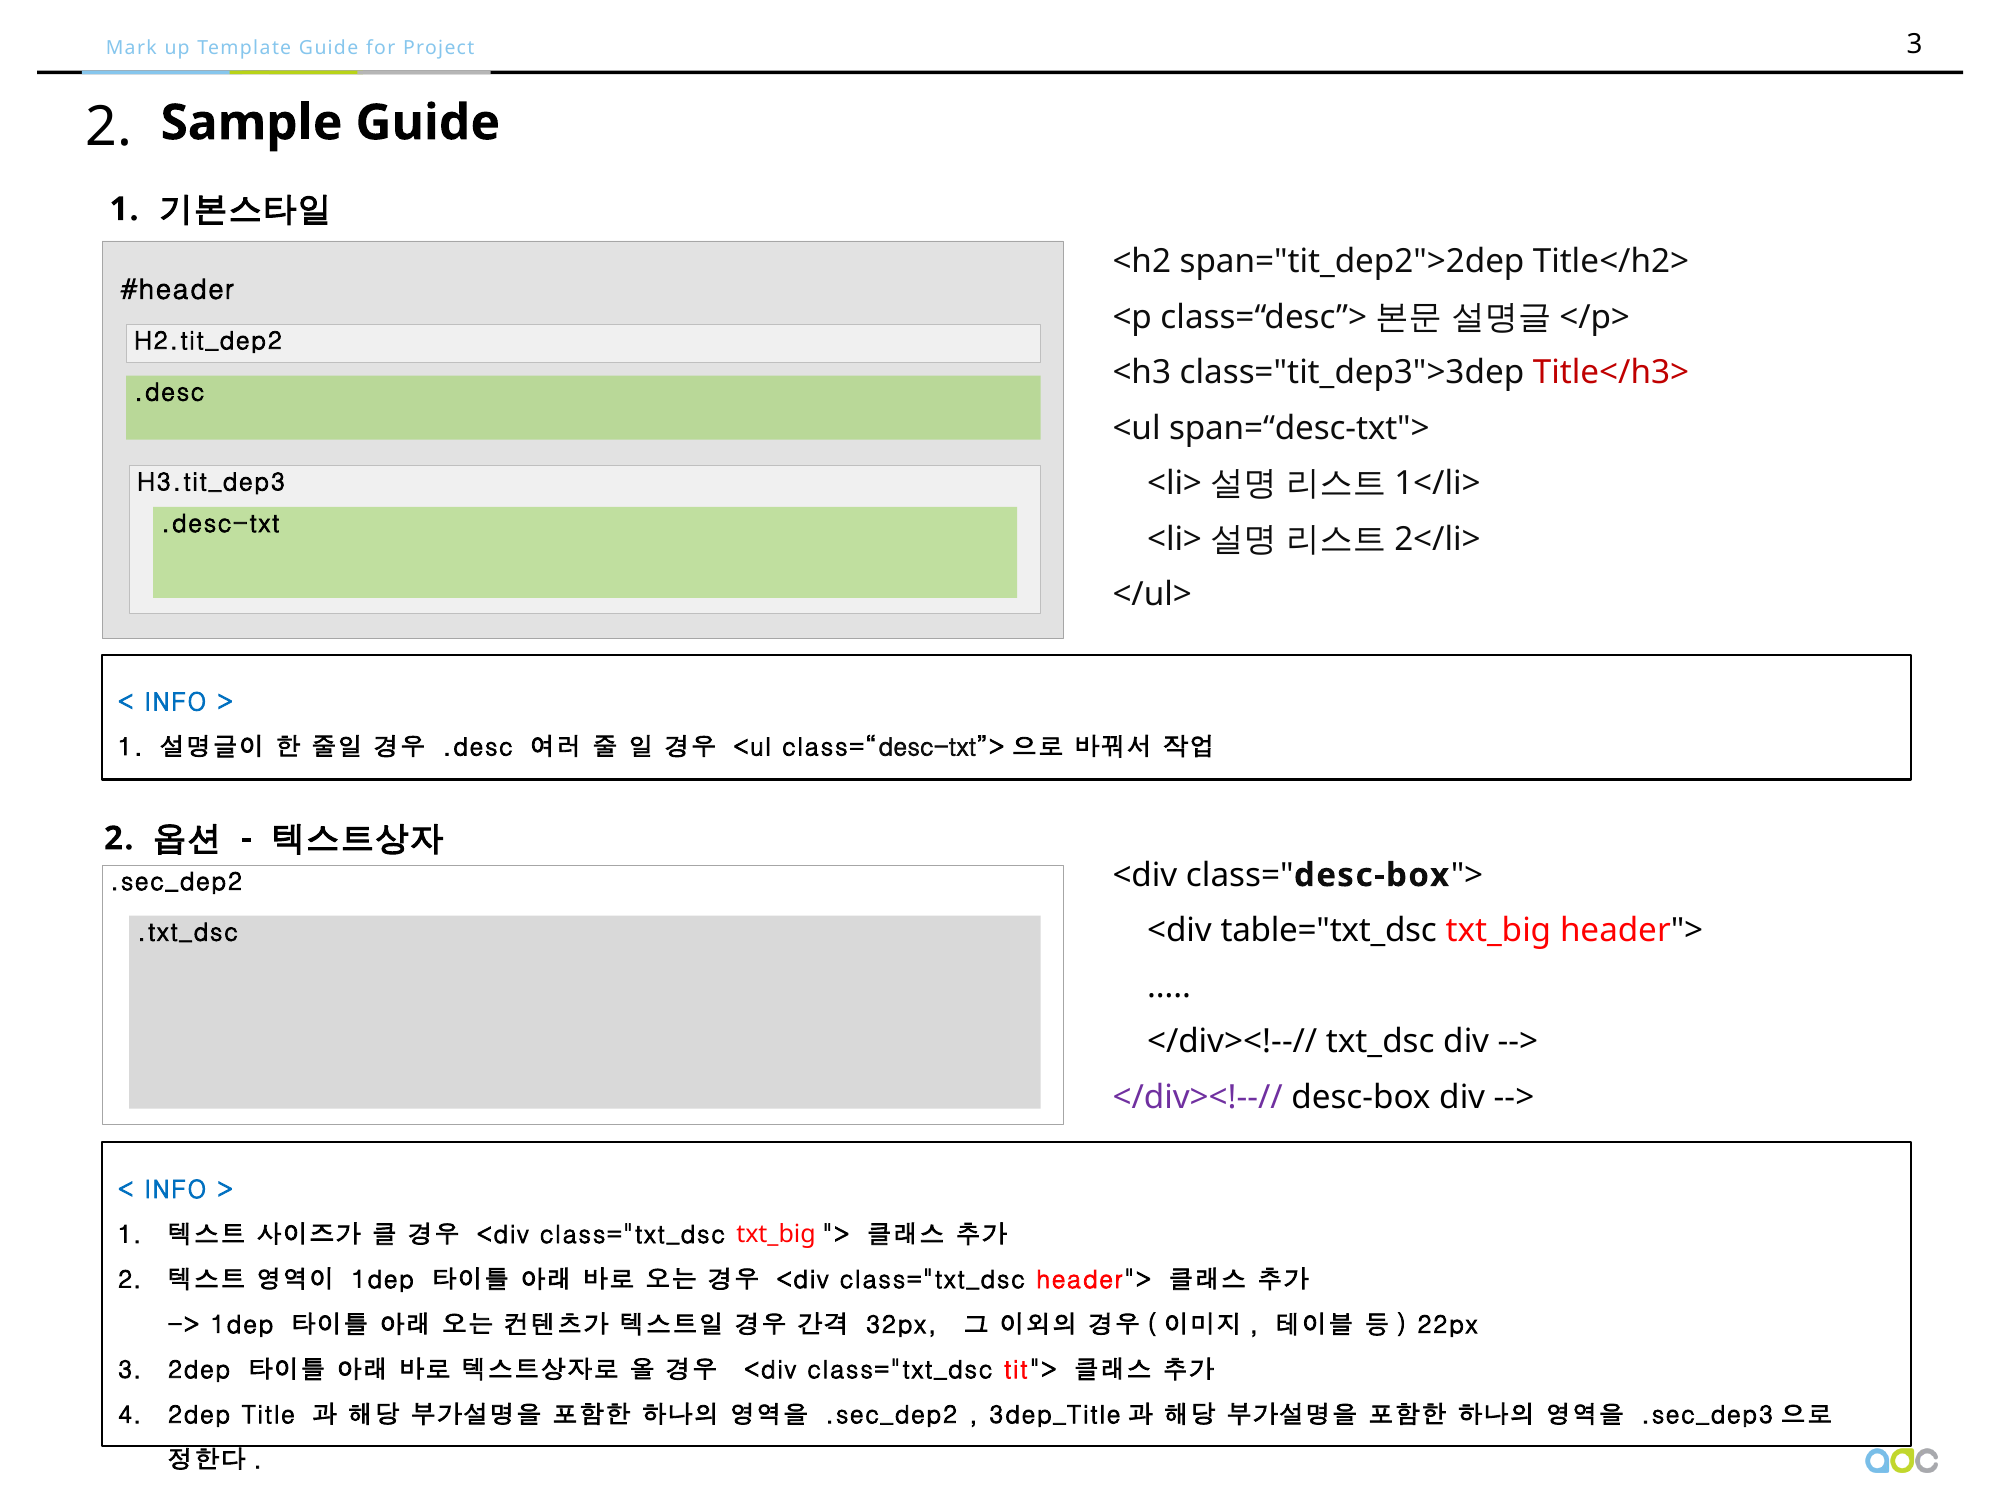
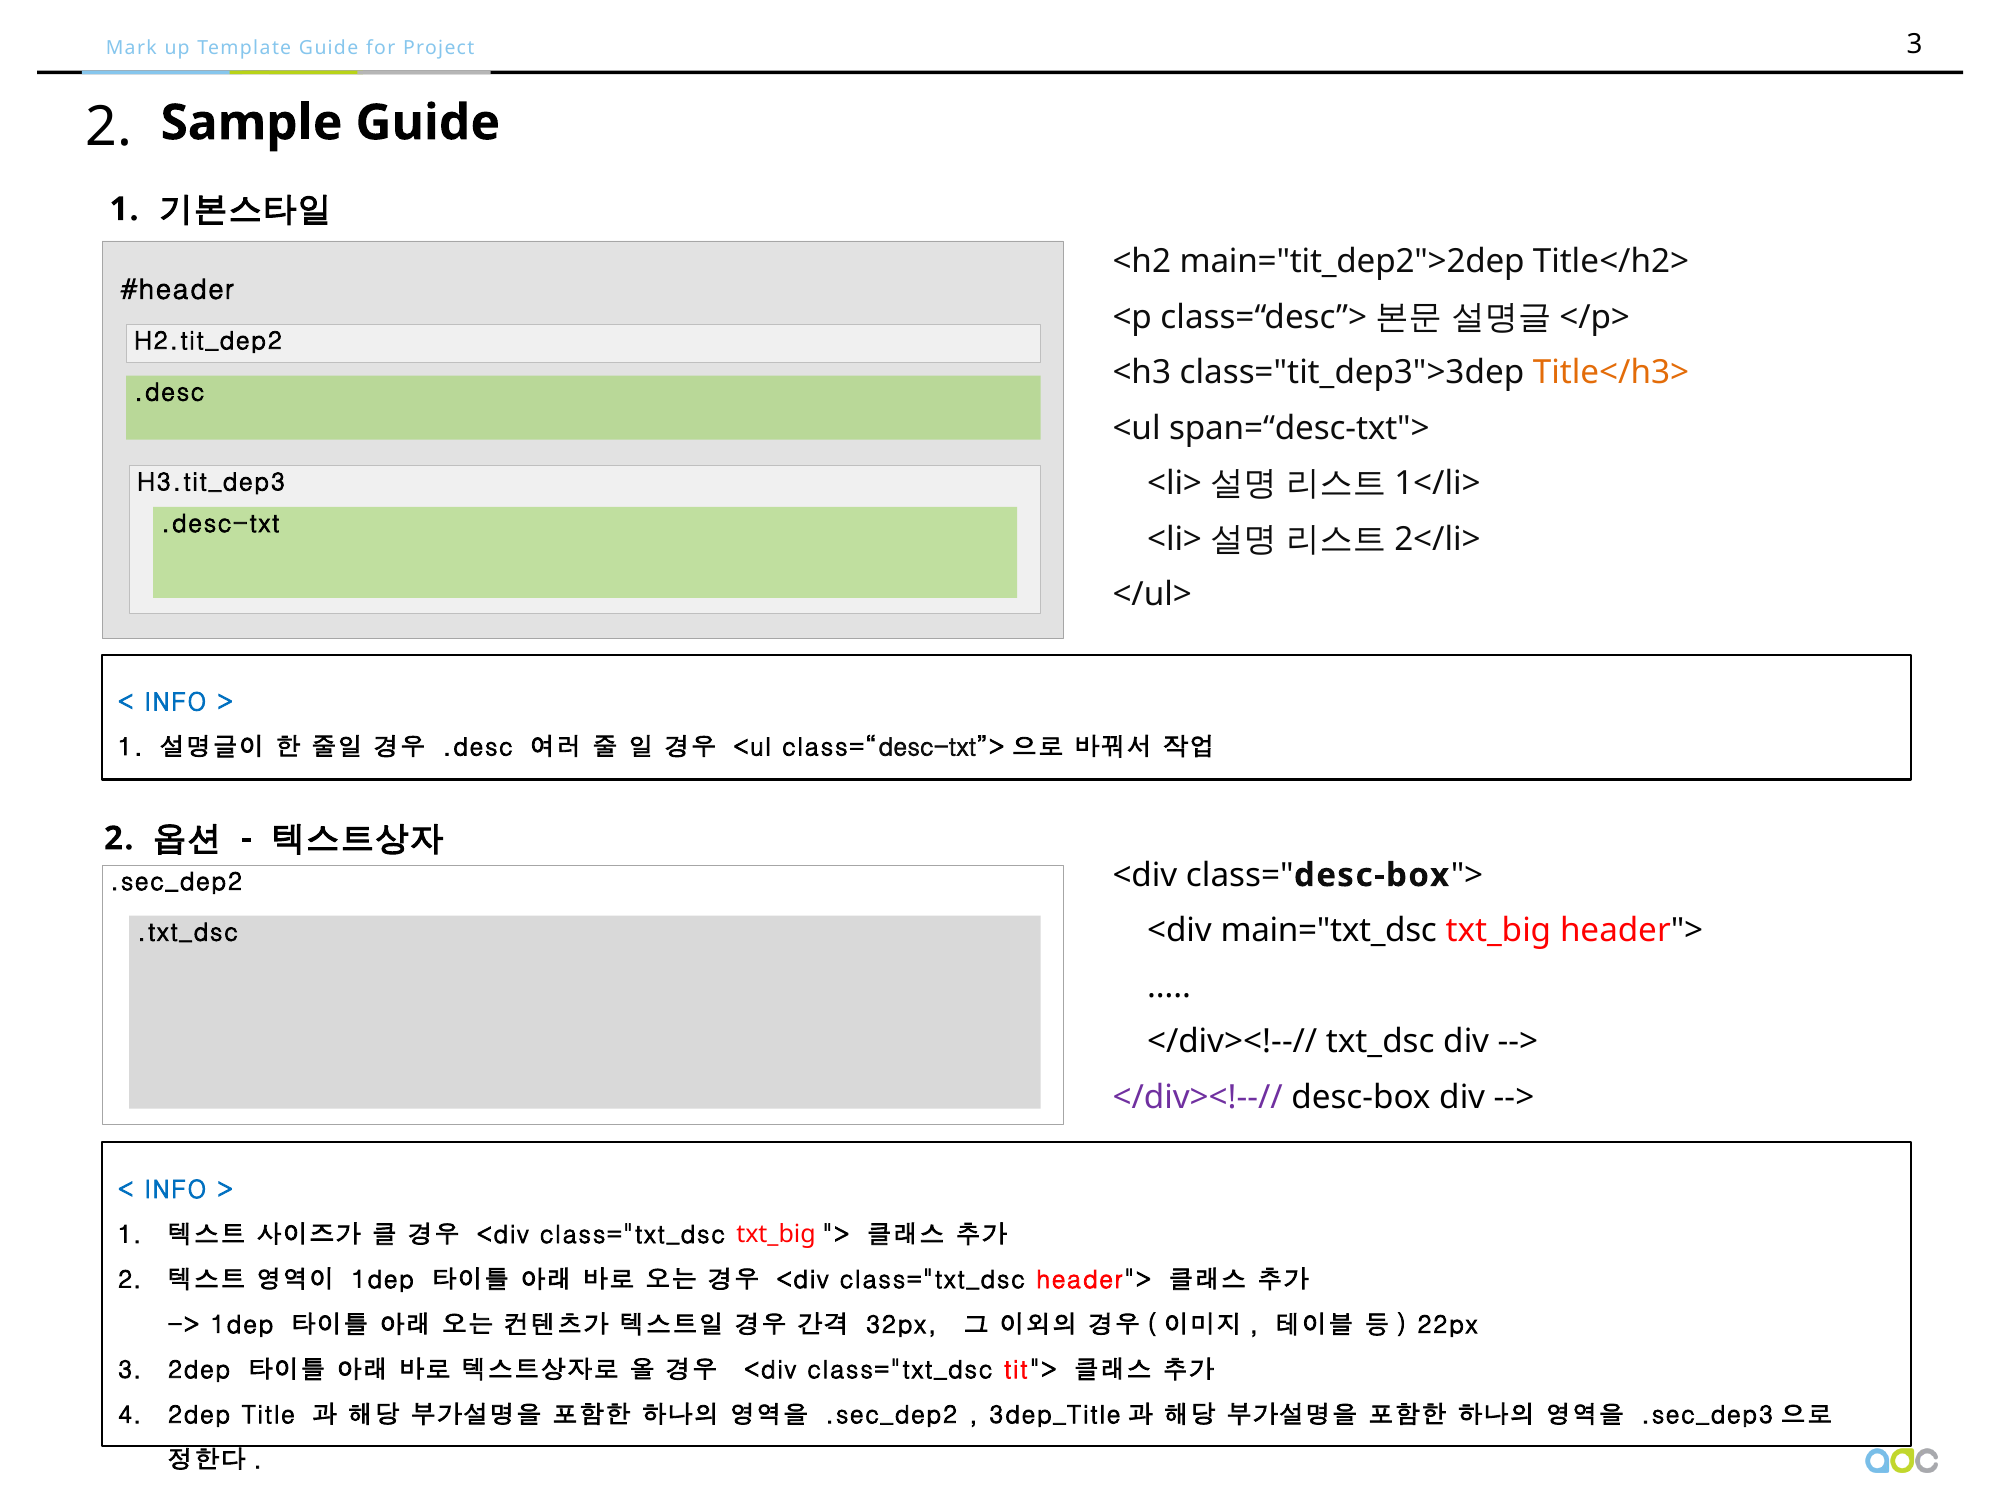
span="tit_dep2">2dep: span="tit_dep2">2dep -> main="tit_dep2">2dep
Title</h3> colour: red -> orange
table="txt_dsc: table="txt_dsc -> main="txt_dsc
